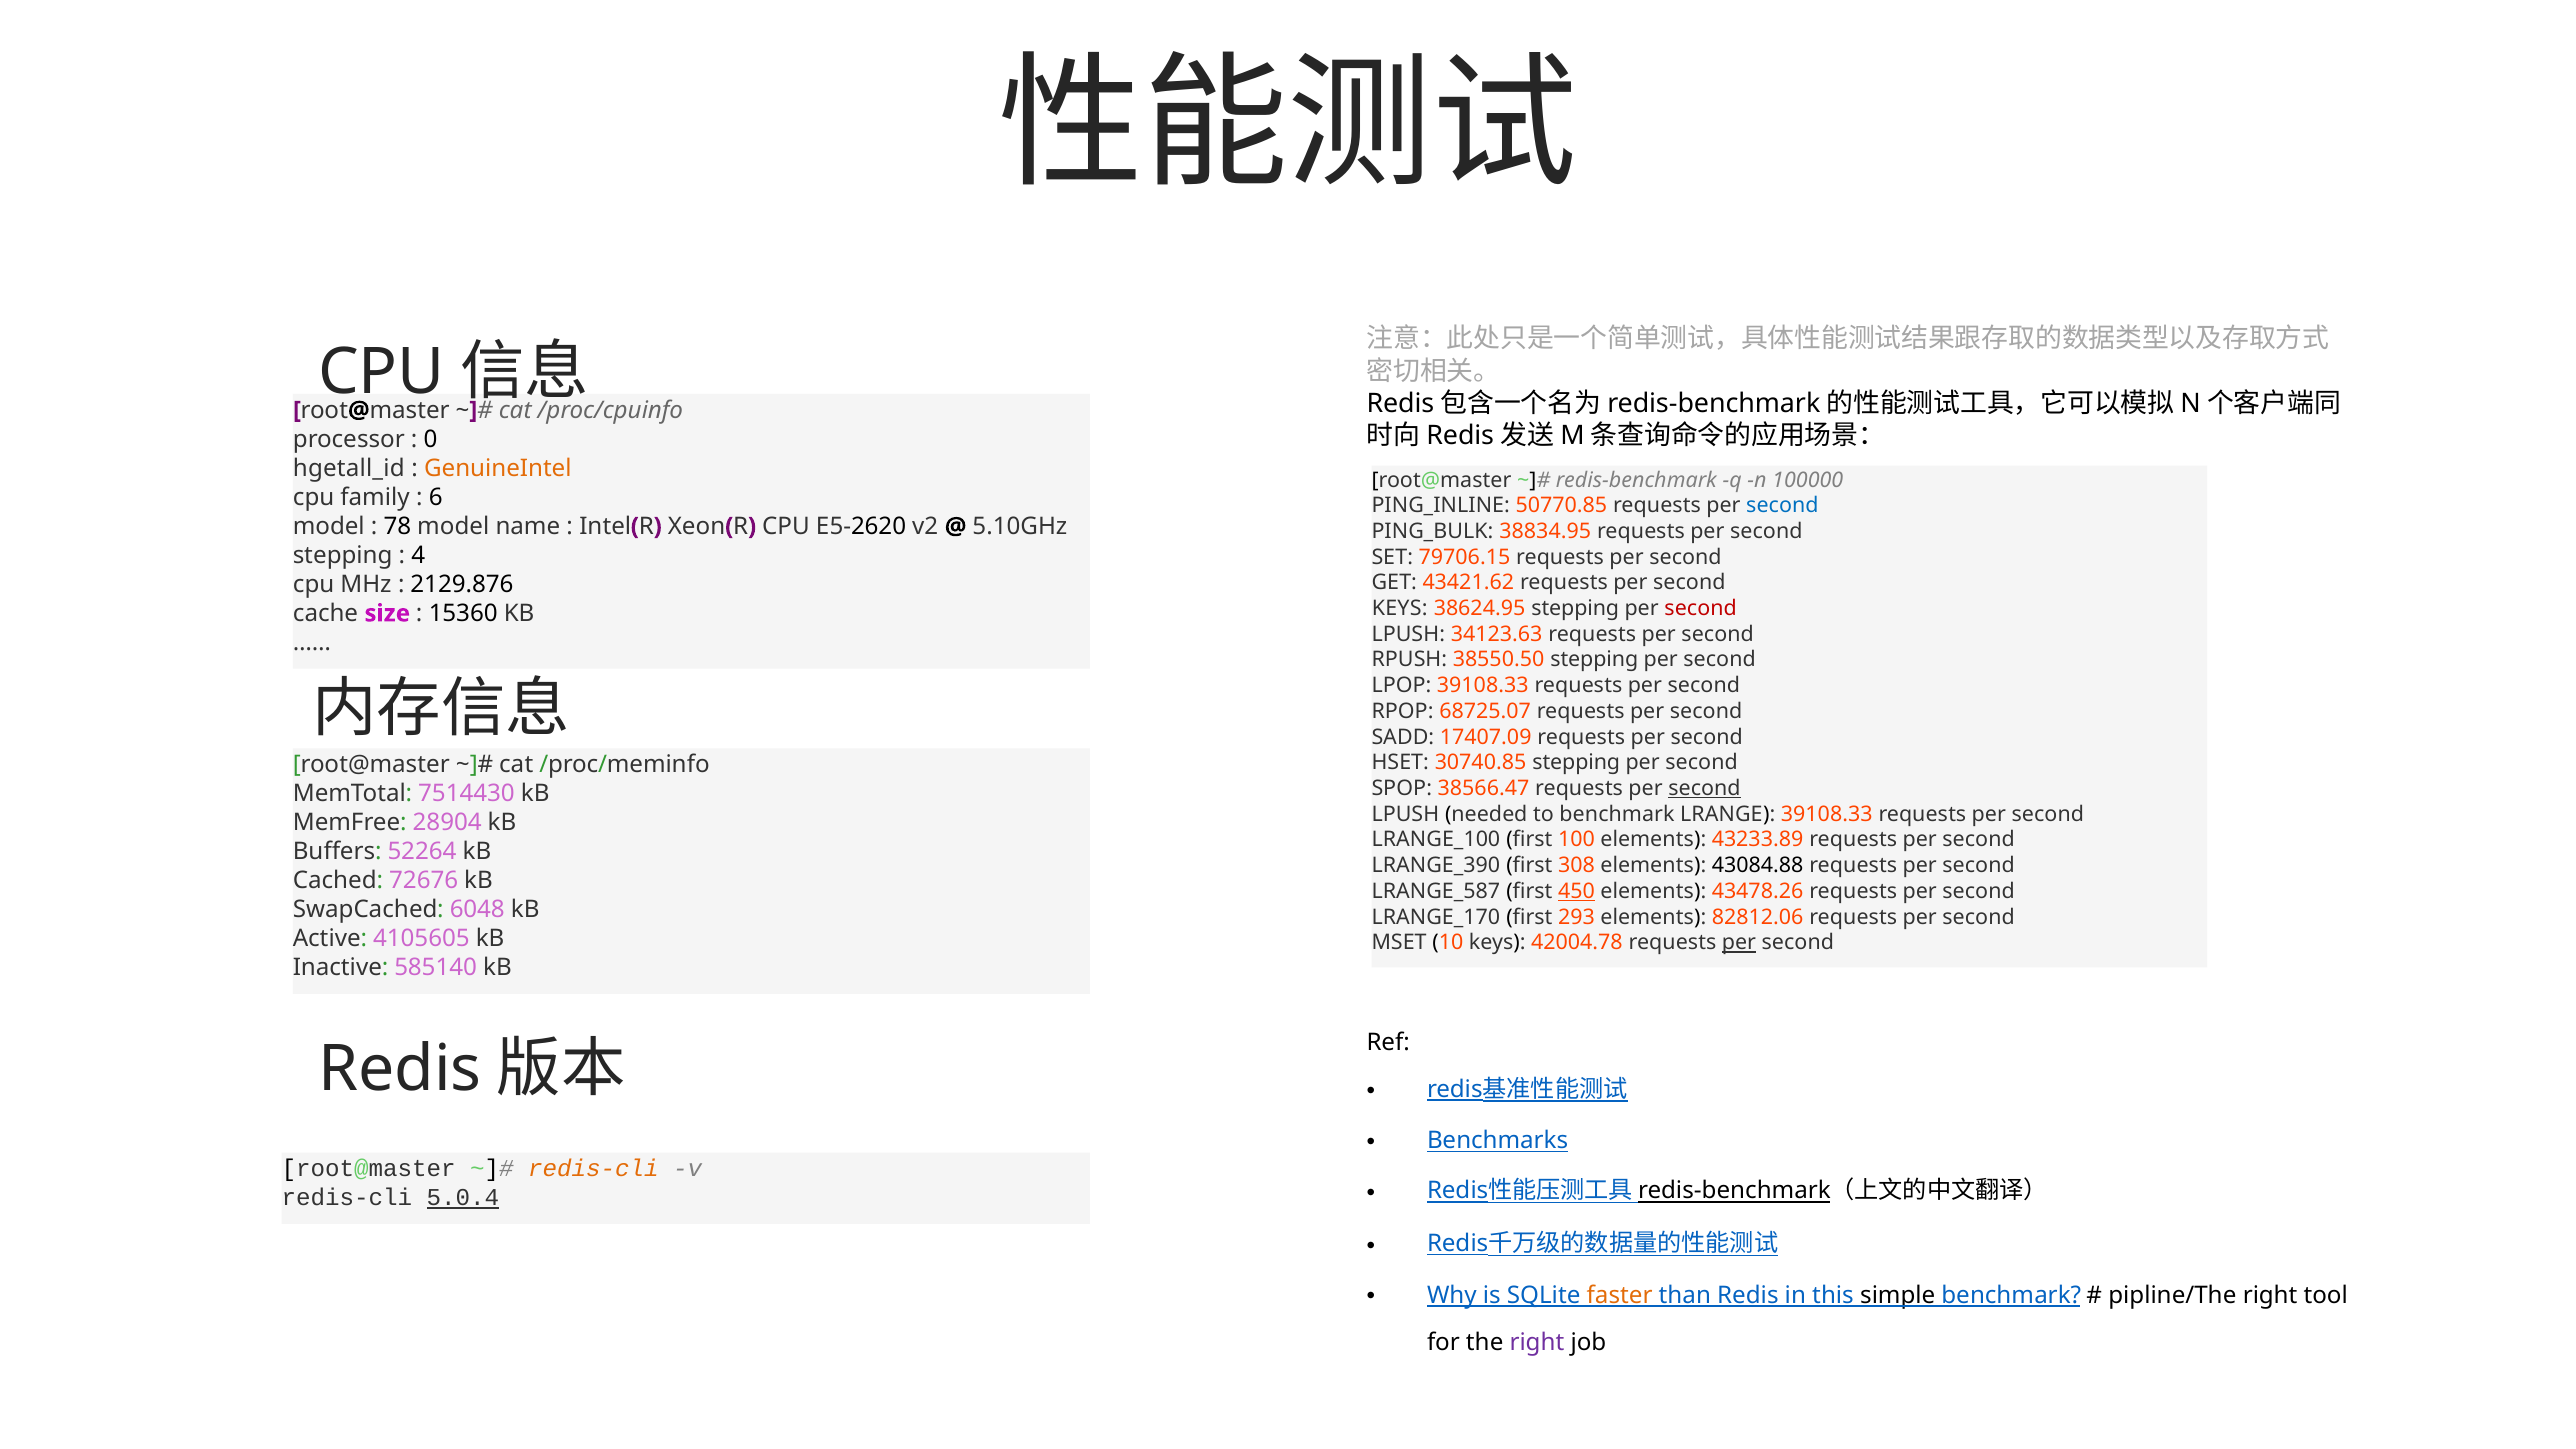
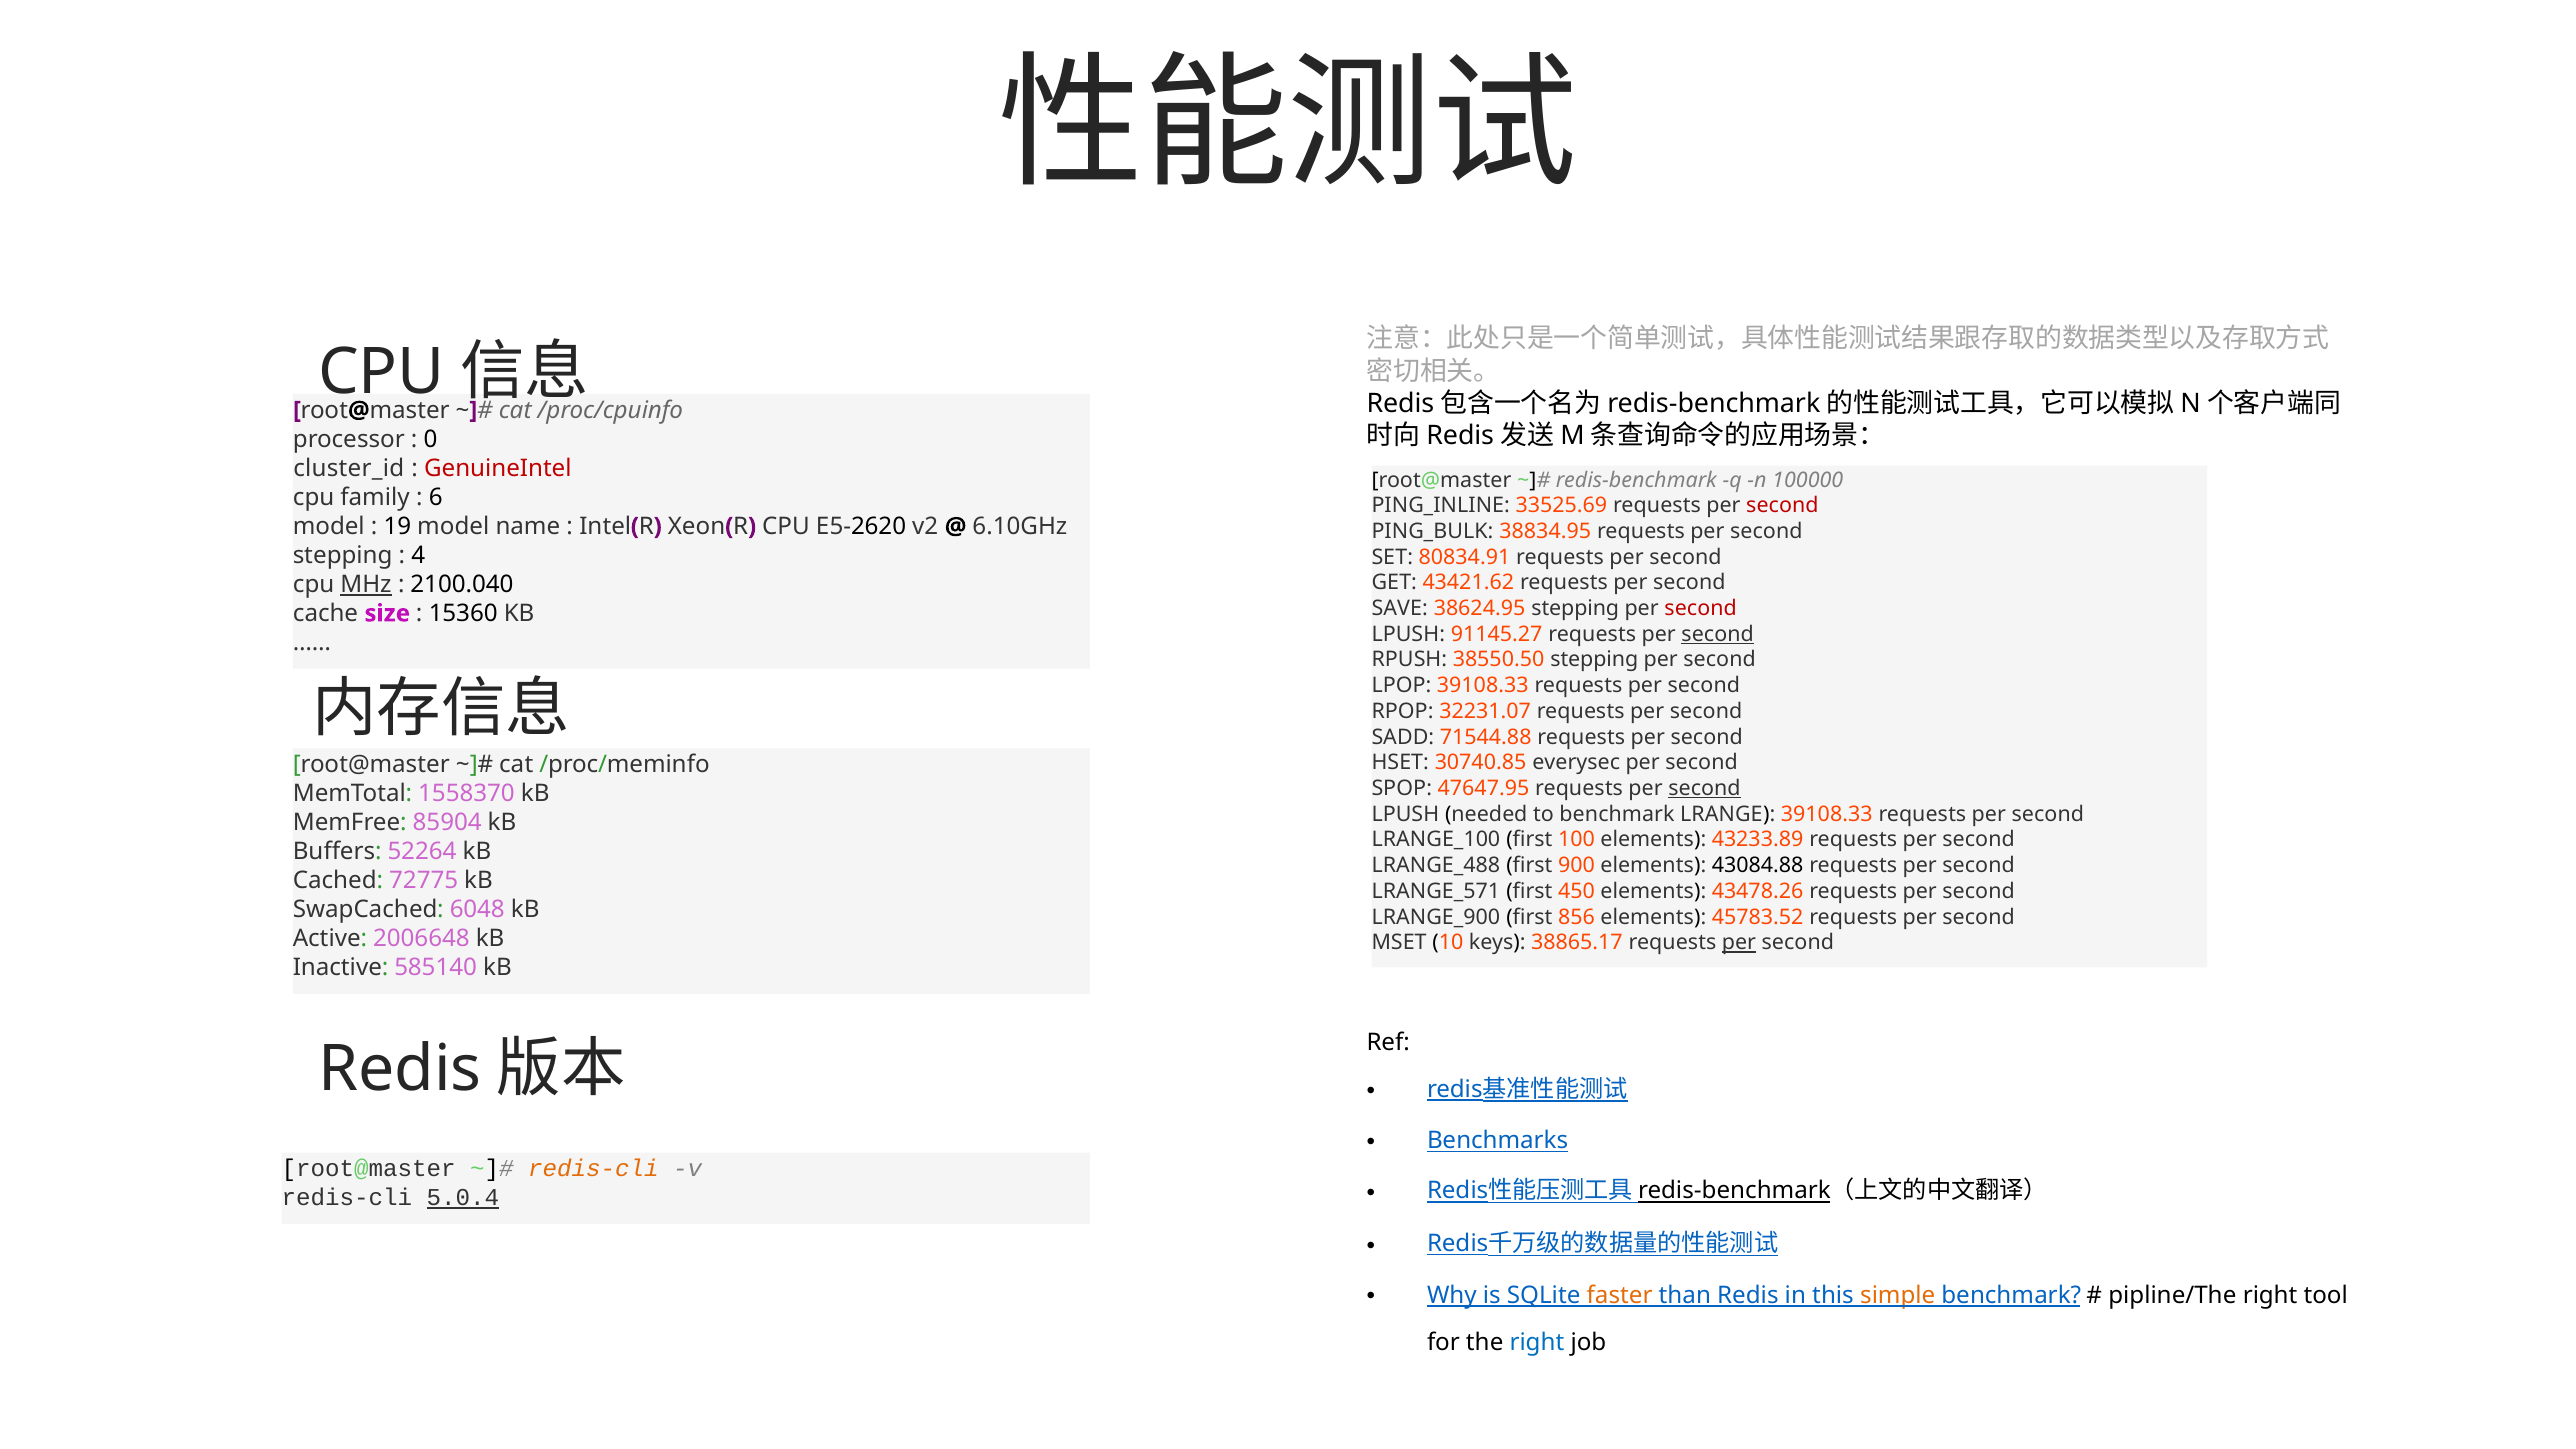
hgetall_id: hgetall_id -> cluster_id
GenuineIntel colour: orange -> red
50770.85: 50770.85 -> 33525.69
second at (1782, 506) colour: blue -> red
78: 78 -> 19
5.10GHz: 5.10GHz -> 6.10GHz
79706.15: 79706.15 -> 80834.91
MHz underline: none -> present
2129.876: 2129.876 -> 2100.040
KEYS at (1400, 608): KEYS -> SAVE
34123.63: 34123.63 -> 91145.27
second at (1718, 634) underline: none -> present
68725.07: 68725.07 -> 32231.07
17407.09: 17407.09 -> 71544.88
30740.85 stepping: stepping -> everysec
38566.47: 38566.47 -> 47647.95
7514430: 7514430 -> 1558370
28904: 28904 -> 85904
LRANGE_390: LRANGE_390 -> LRANGE_488
308: 308 -> 900
72676: 72676 -> 72775
LRANGE_587: LRANGE_587 -> LRANGE_571
450 underline: present -> none
LRANGE_170: LRANGE_170 -> LRANGE_900
293: 293 -> 856
82812.06: 82812.06 -> 45783.52
4105605: 4105605 -> 2006648
42004.78: 42004.78 -> 38865.17
simple colour: black -> orange
right at (1537, 1342) colour: purple -> blue
